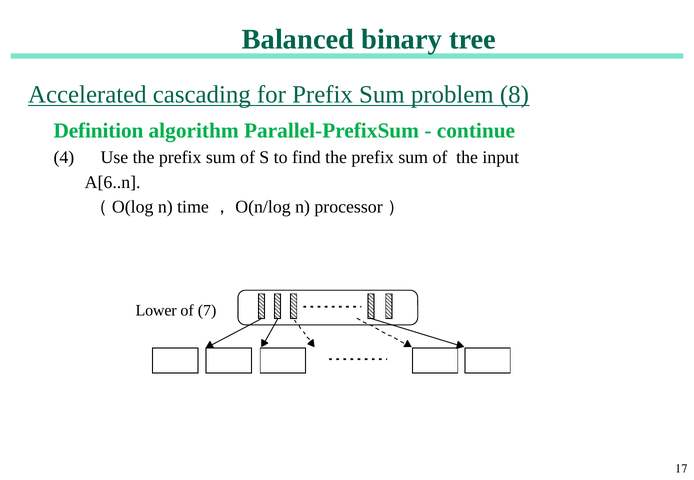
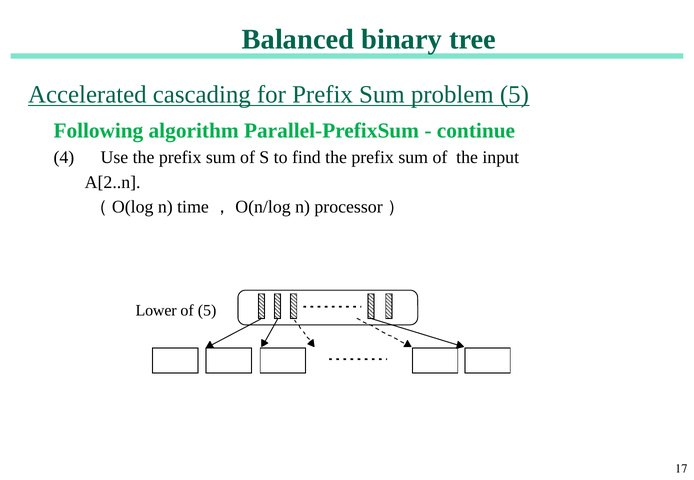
problem 8: 8 -> 5
Definition: Definition -> Following
A[6..n: A[6..n -> A[2..n
of 7: 7 -> 5
